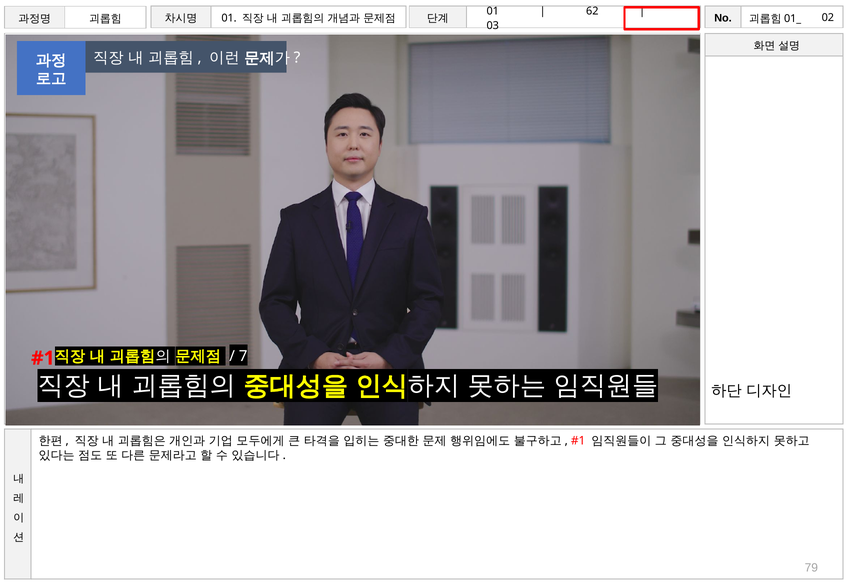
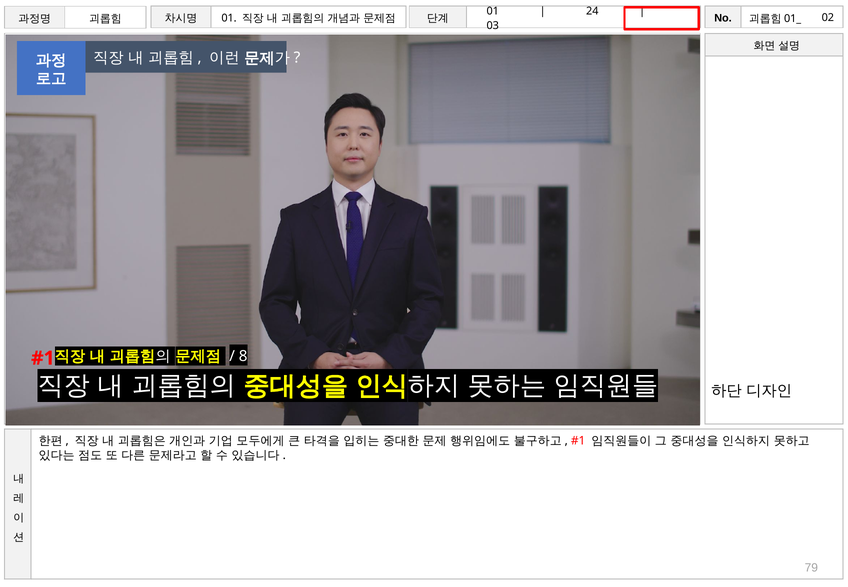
62: 62 -> 24
7: 7 -> 8
